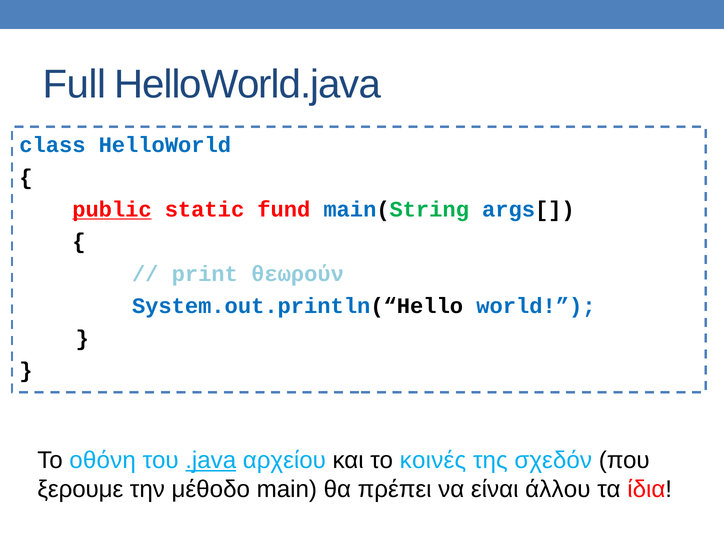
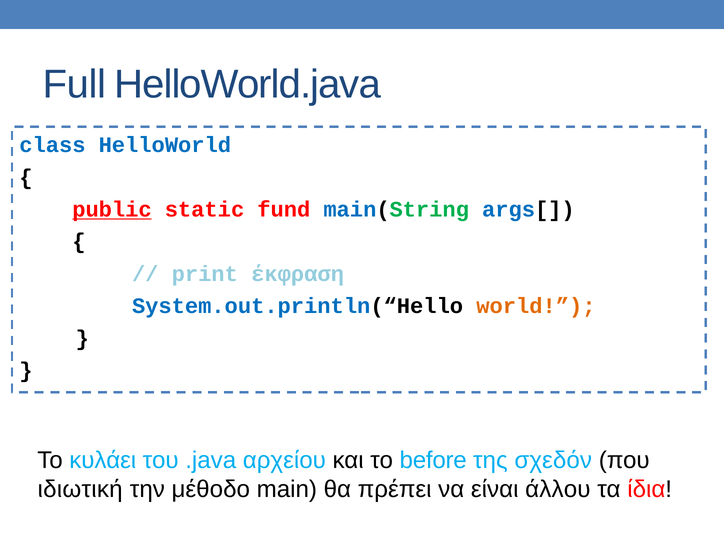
θεωρούν: θεωρούν -> έκφραση
world colour: blue -> orange
οθόνη: οθόνη -> κυλάει
.java underline: present -> none
κοινές: κοινές -> before
ξερουμε: ξερουμε -> ιδιωτική
